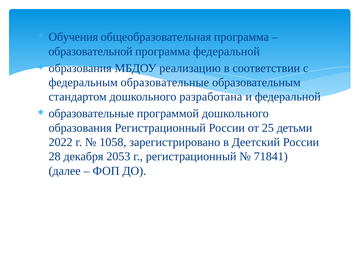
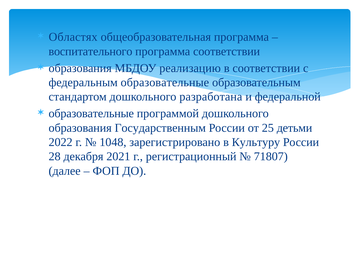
Обучения: Обучения -> Областях
образовательной: образовательной -> воспитательного
программа федеральной: федеральной -> соответствии
образования Регистрационный: Регистрационный -> Государственным
1058: 1058 -> 1048
Деетский: Деетский -> Культуру
2053: 2053 -> 2021
71841: 71841 -> 71807
